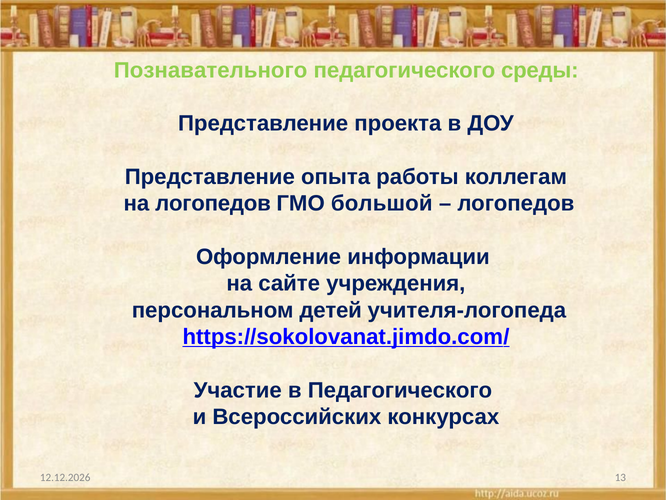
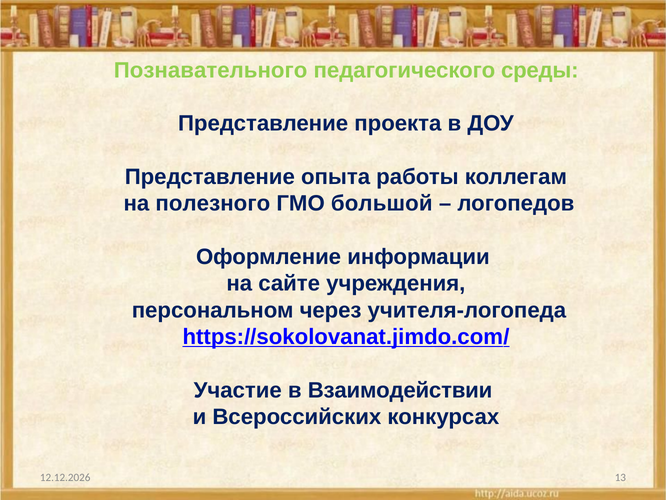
на логопедов: логопедов -> полезного
детей: детей -> через
в Педагогического: Педагогического -> Взаимодействии
